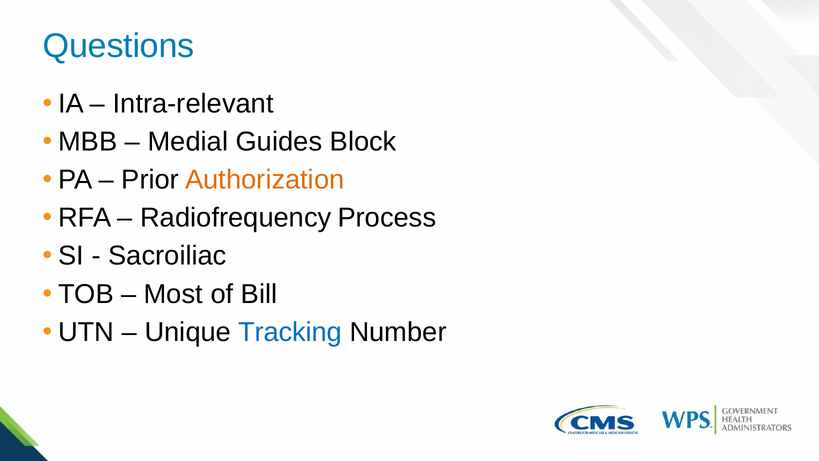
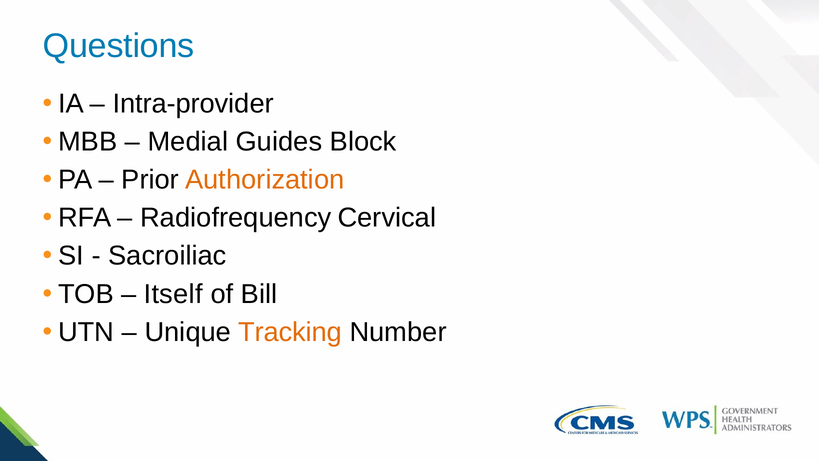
Intra-relevant: Intra-relevant -> Intra-provider
Process: Process -> Cervical
Most: Most -> Itself
Tracking colour: blue -> orange
